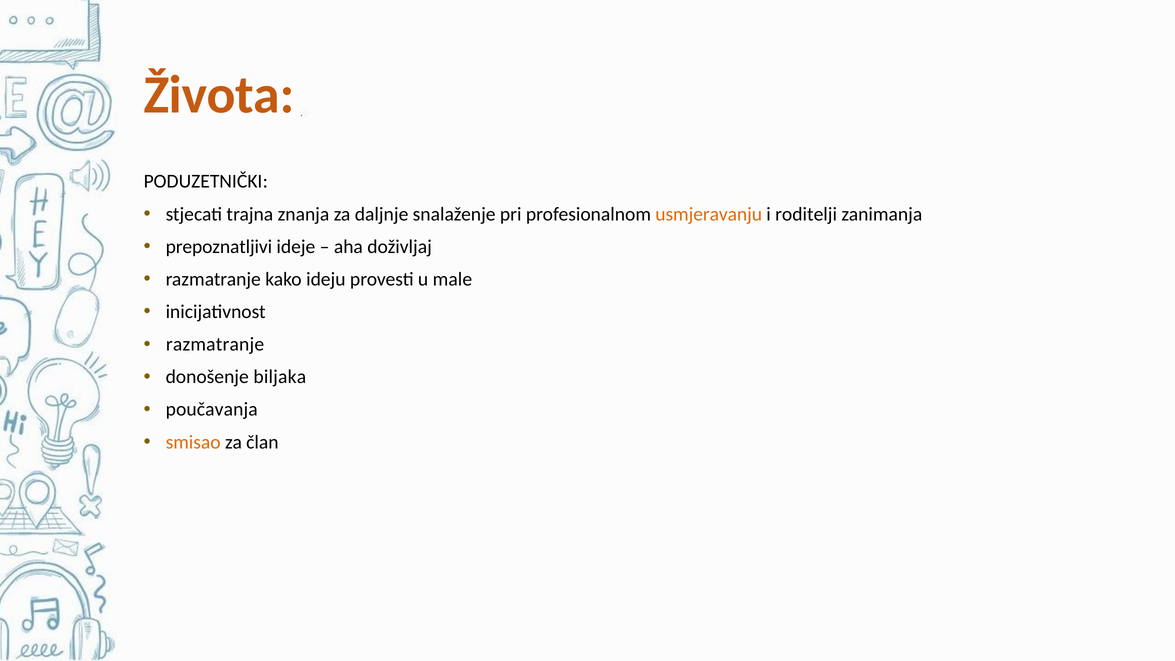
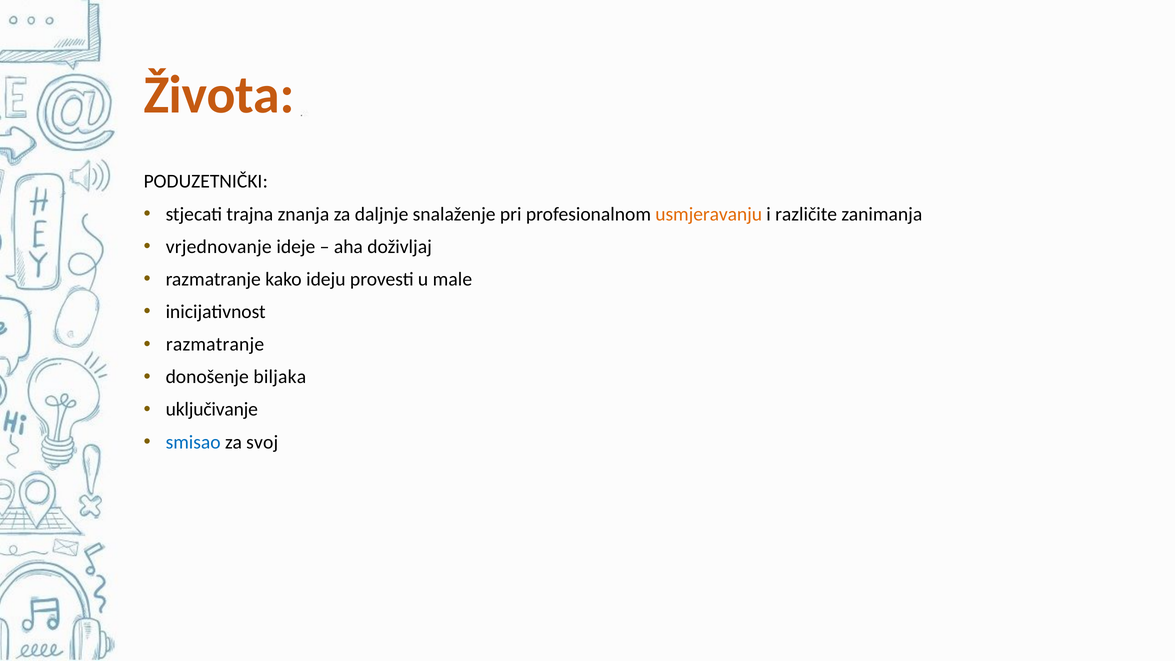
roditelji: roditelji -> različite
prepoznatljivi: prepoznatljivi -> vrjednovanje
poučavanja: poučavanja -> uključivanje
smisao colour: orange -> blue
član: član -> svoj
